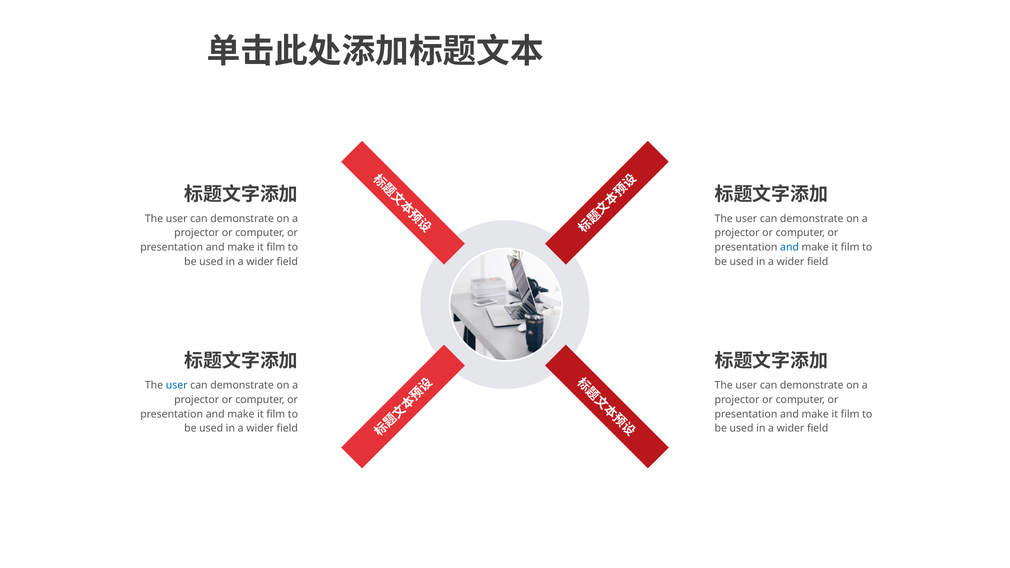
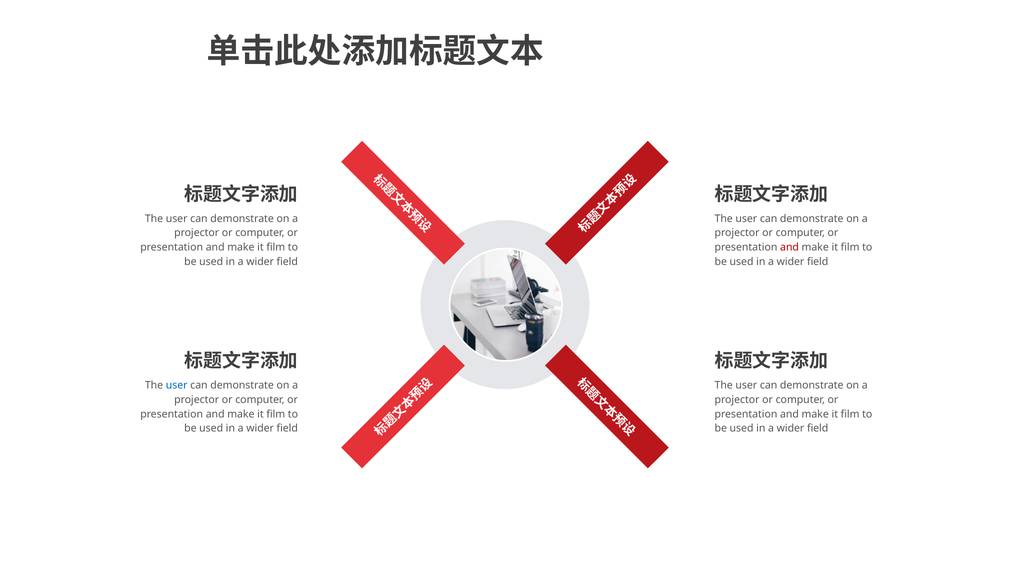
and at (790, 247) colour: blue -> red
